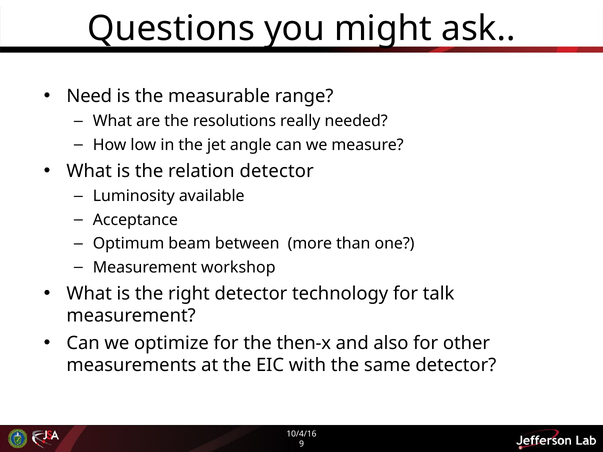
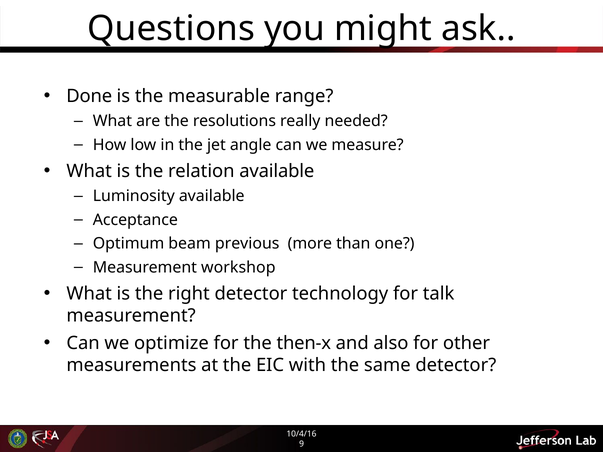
Need: Need -> Done
relation detector: detector -> available
between: between -> previous
